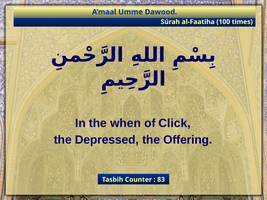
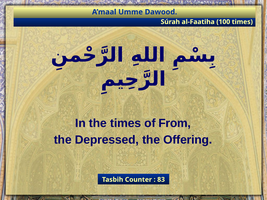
the when: when -> times
Click: Click -> From
